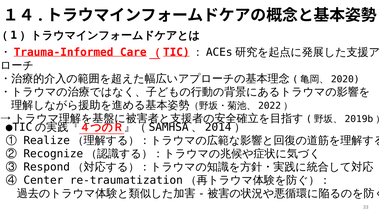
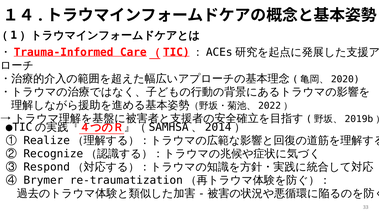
Center: Center -> Brymer
